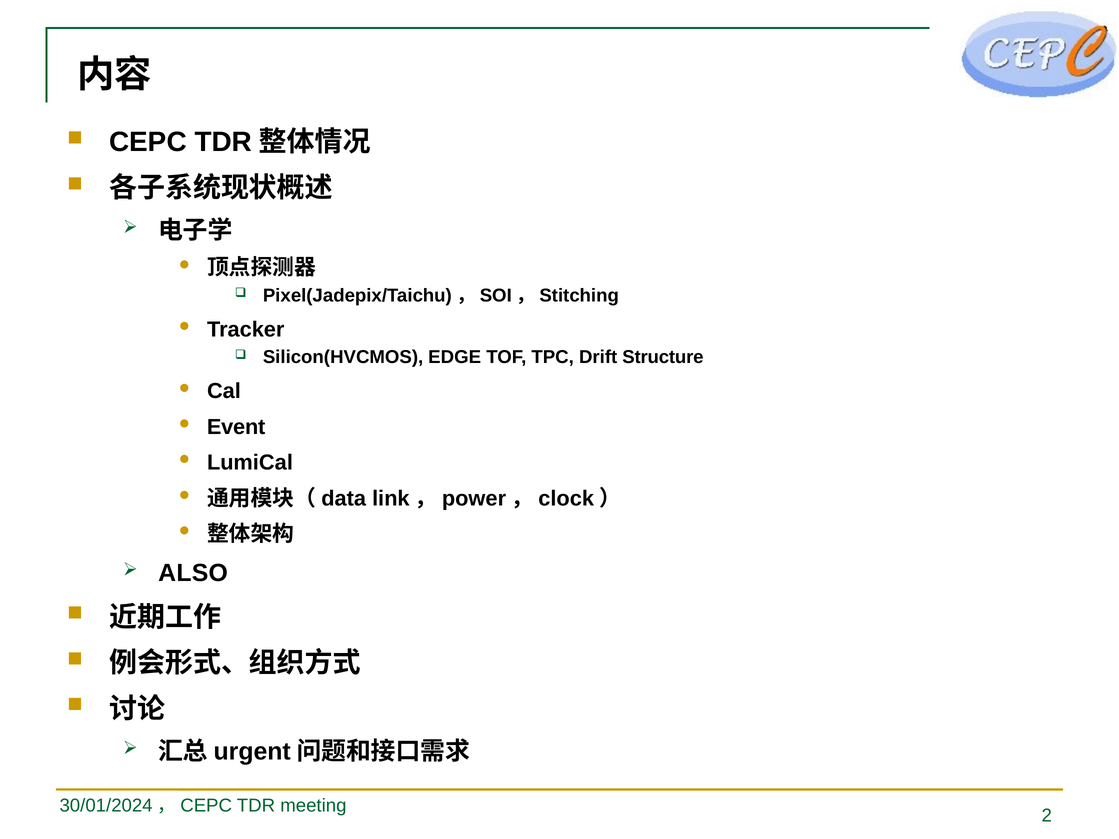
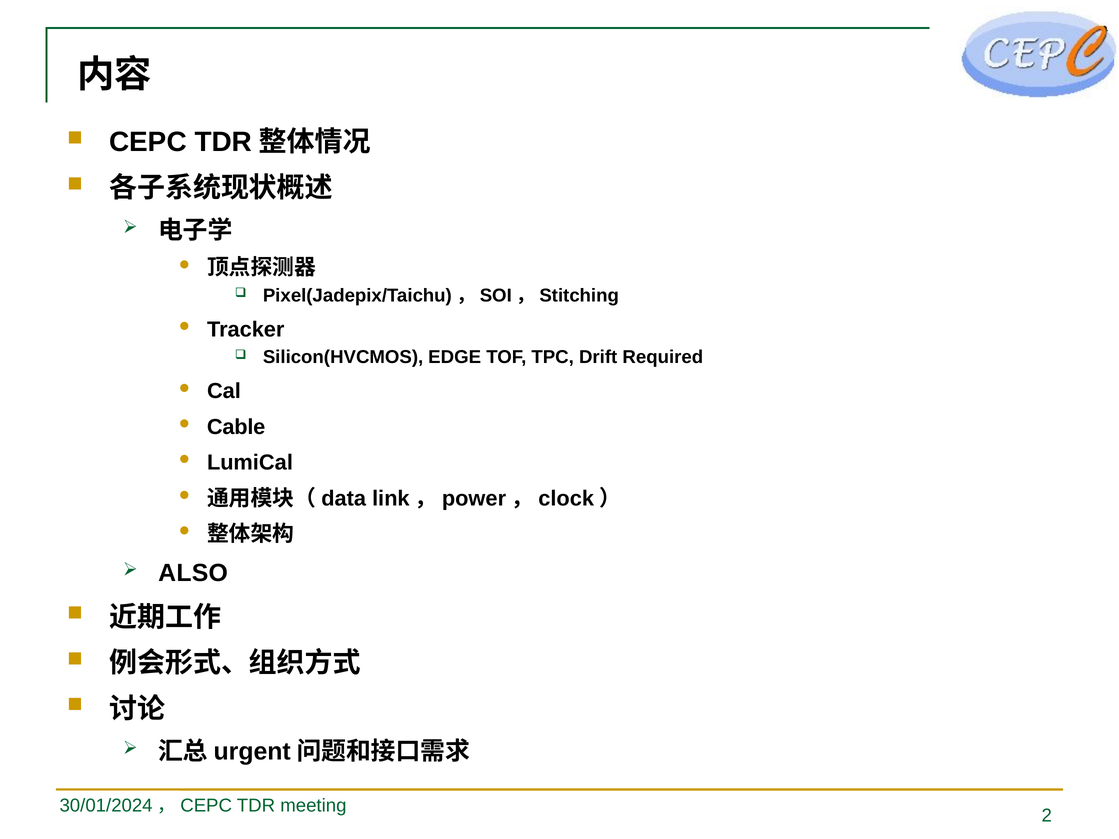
Structure: Structure -> Required
Event: Event -> Cable
